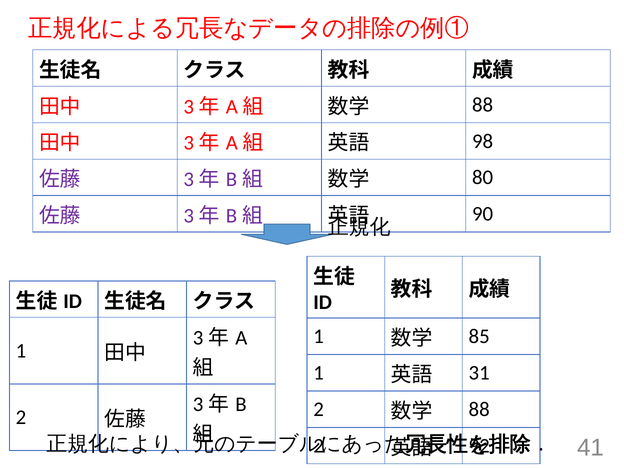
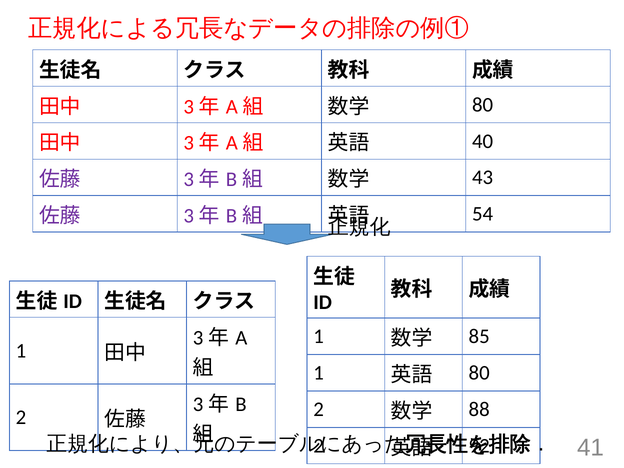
88 at (483, 105): 88 -> 80
98: 98 -> 40
80: 80 -> 43
90: 90 -> 54
31 at (479, 373): 31 -> 80
